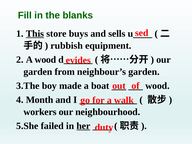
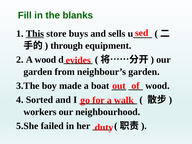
rubbish: rubbish -> through
Month: Month -> Sorted
her underline: present -> none
